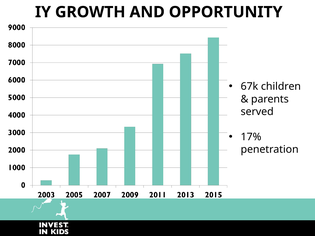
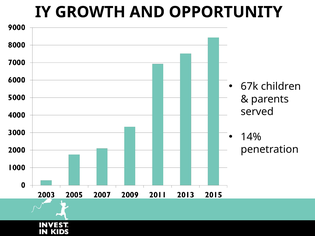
17%: 17% -> 14%
